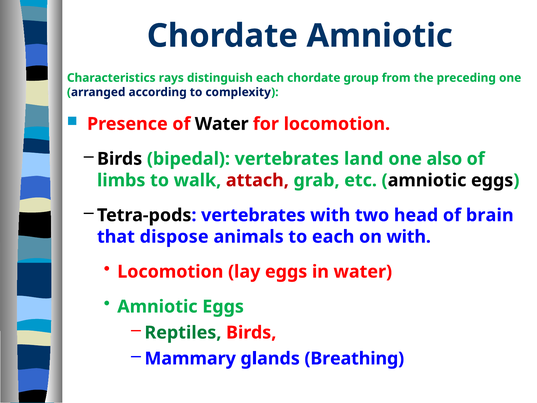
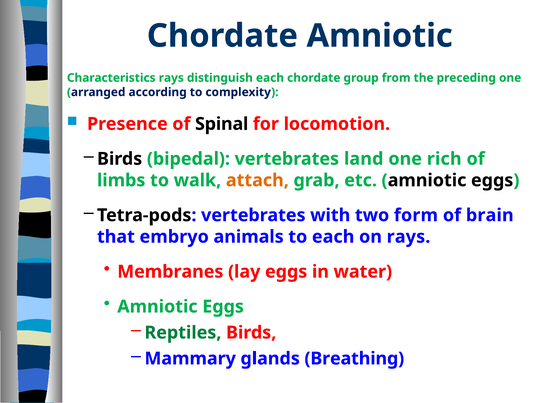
of Water: Water -> Spinal
also: also -> rich
attach colour: red -> orange
head: head -> form
dispose: dispose -> embryo
on with: with -> rays
Locomotion at (170, 272): Locomotion -> Membranes
